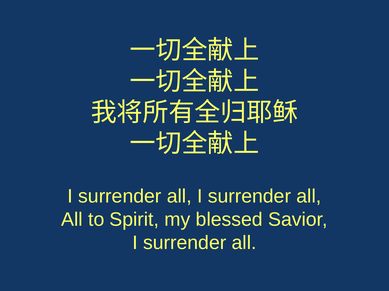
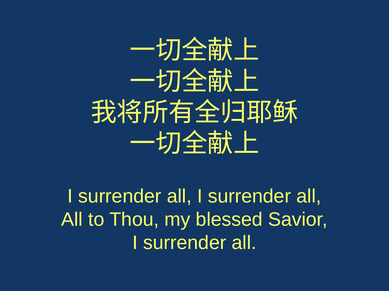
Spirit: Spirit -> Thou
